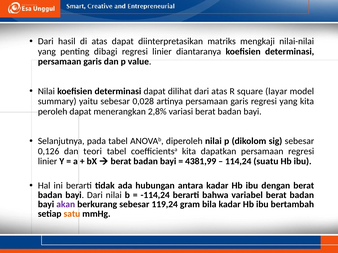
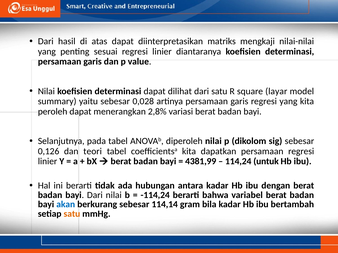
dibagi: dibagi -> sesuai
dari atas: atas -> satu
suatu: suatu -> untuk
akan colour: purple -> blue
119,24: 119,24 -> 114,14
